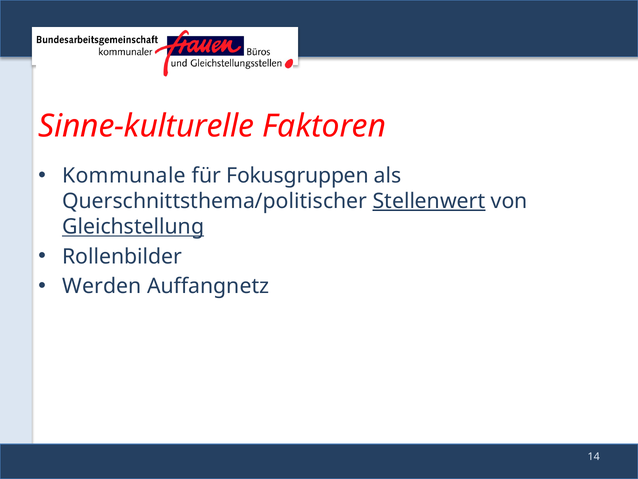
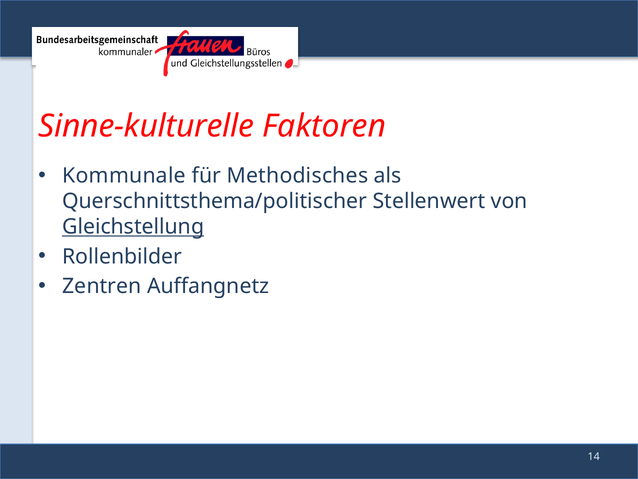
Fokusgruppen: Fokusgruppen -> Methodisches
Stellenwert underline: present -> none
Werden: Werden -> Zentren
